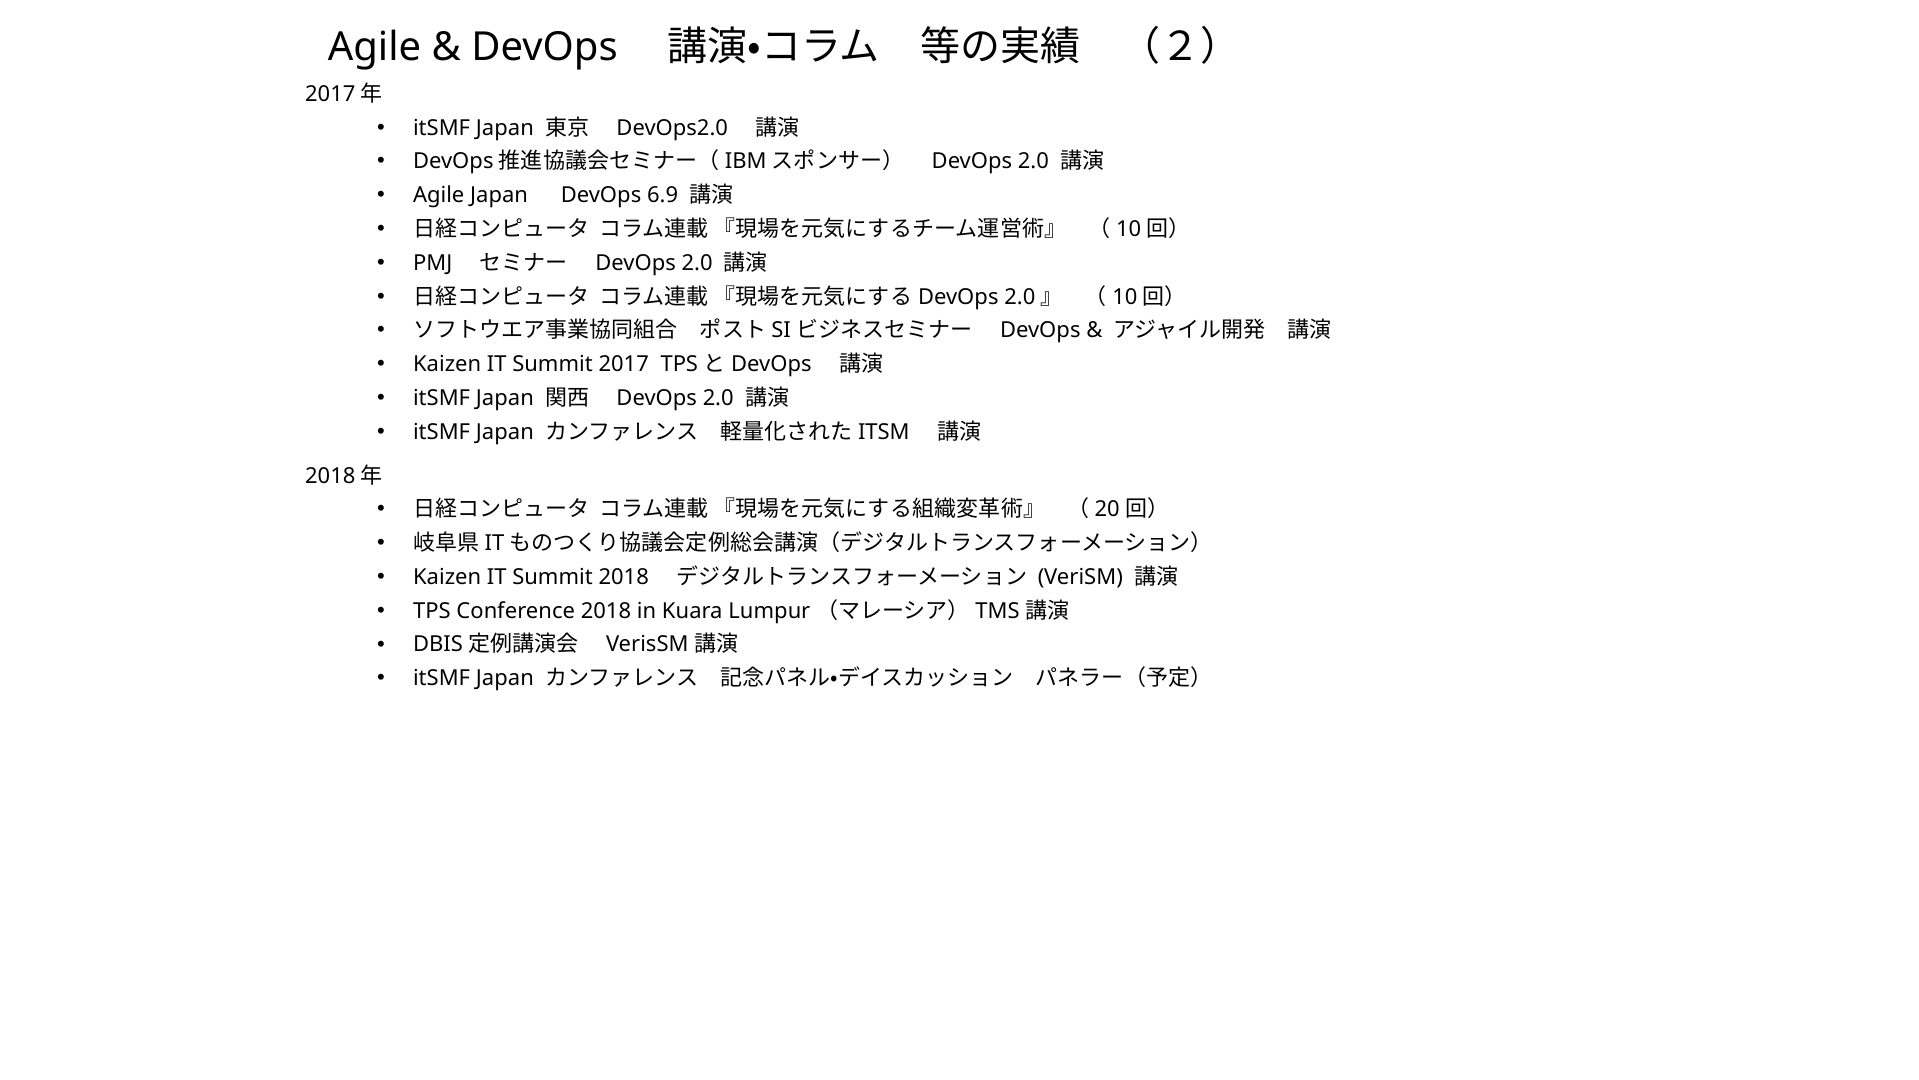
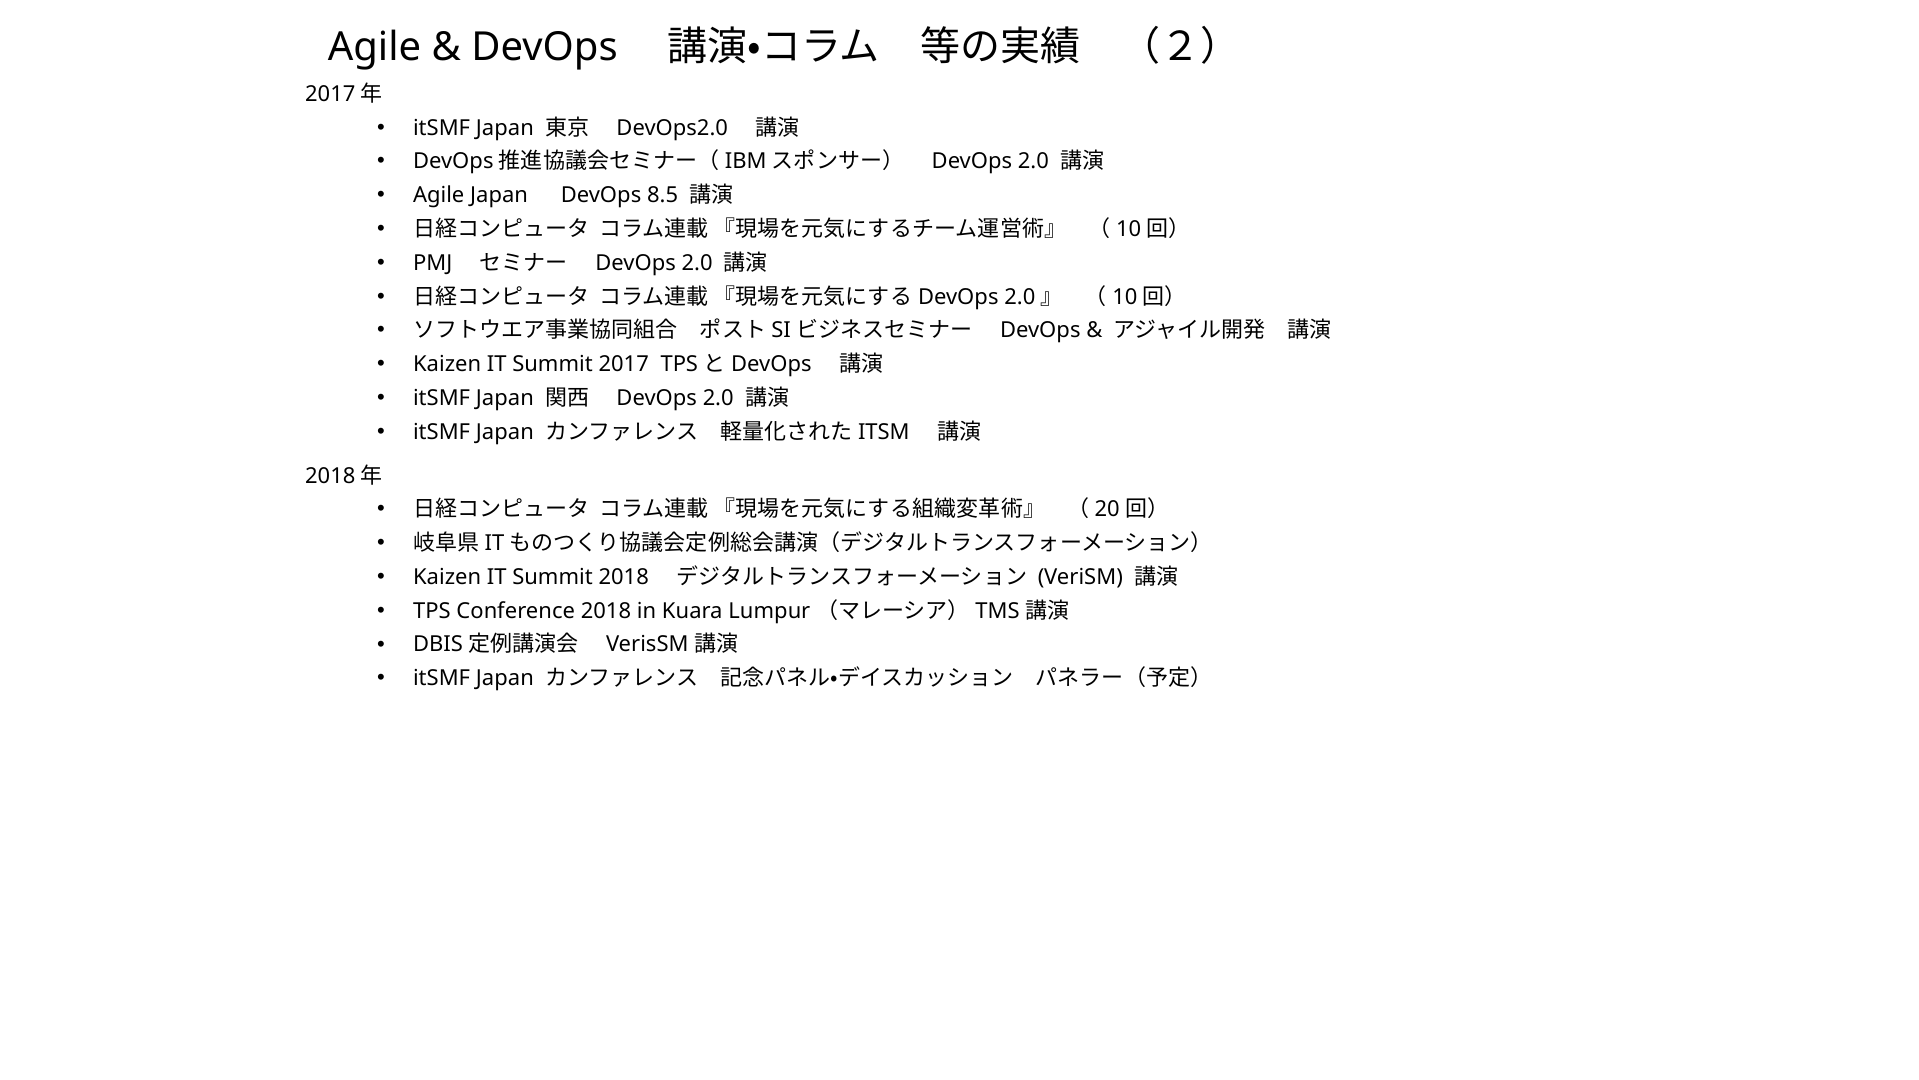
6.9: 6.9 -> 8.5
